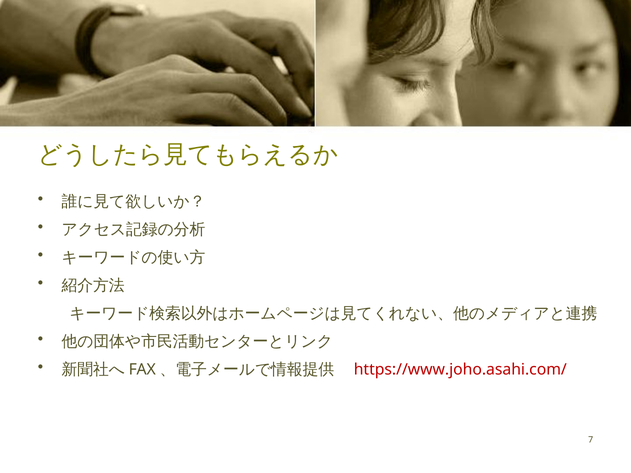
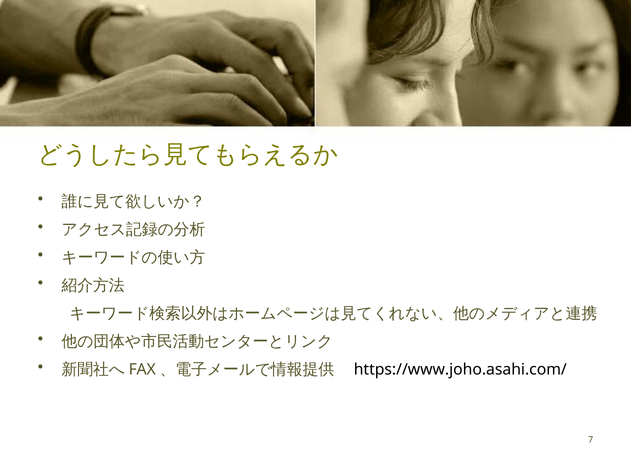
https://www.joho.asahi.com/ colour: red -> black
